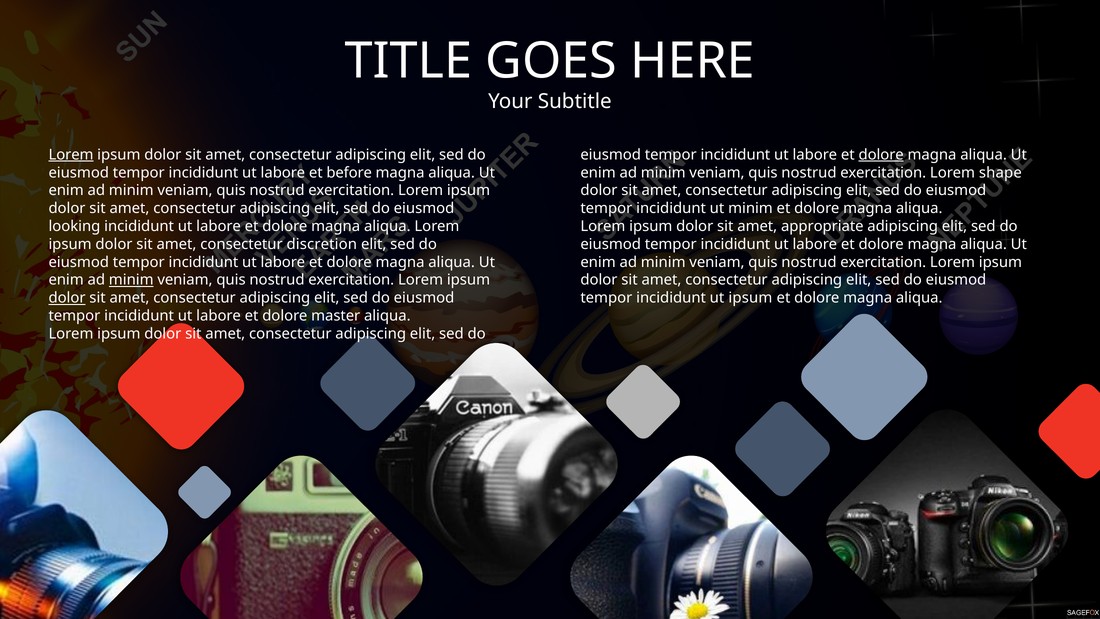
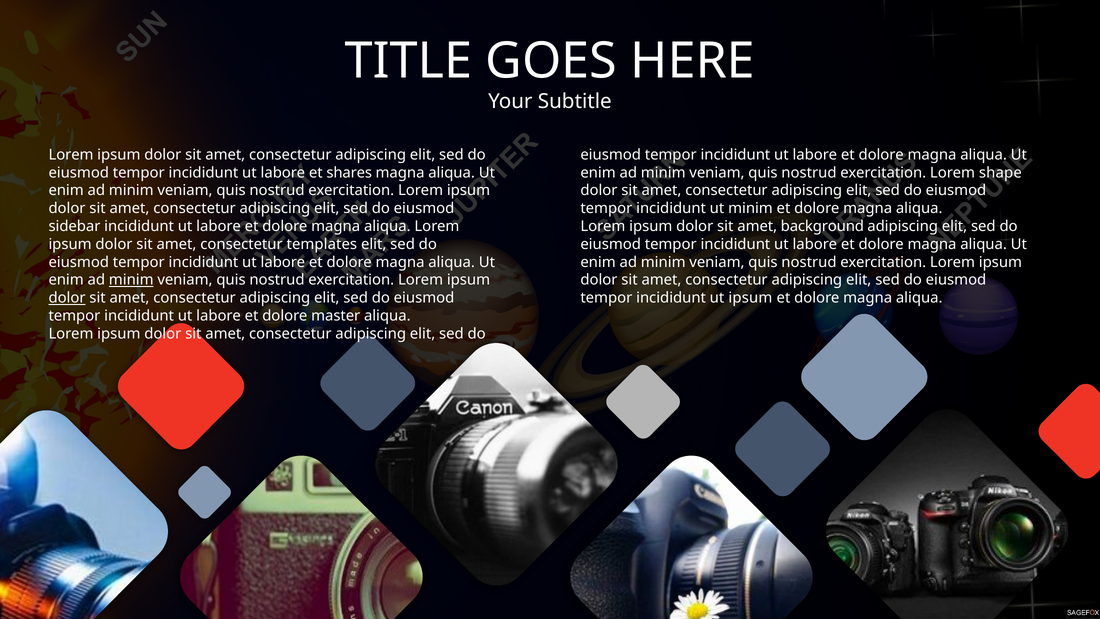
Lorem at (71, 155) underline: present -> none
dolore at (881, 155) underline: present -> none
before: before -> shares
looking: looking -> sidebar
appropriate: appropriate -> background
discretion: discretion -> templates
